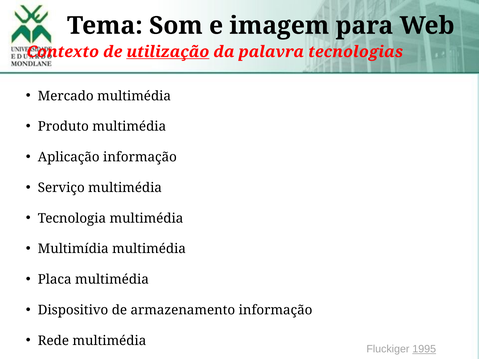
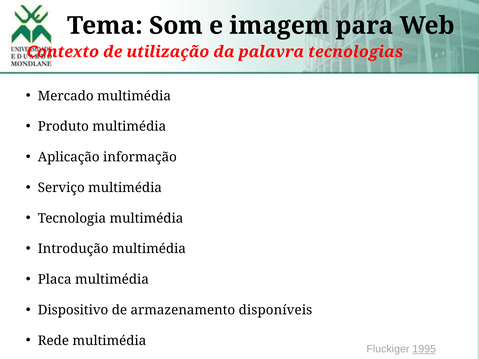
utilização underline: present -> none
Multimídia: Multimídia -> Introdução
armazenamento informação: informação -> disponíveis
